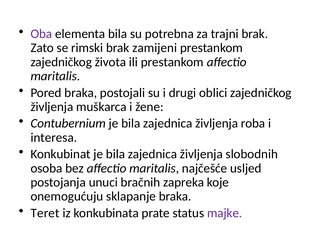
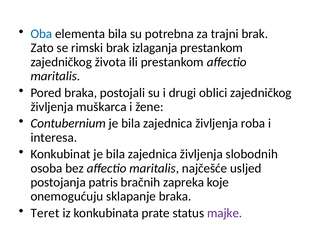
Oba colour: purple -> blue
zamijeni: zamijeni -> izlaganja
unuci: unuci -> patris
